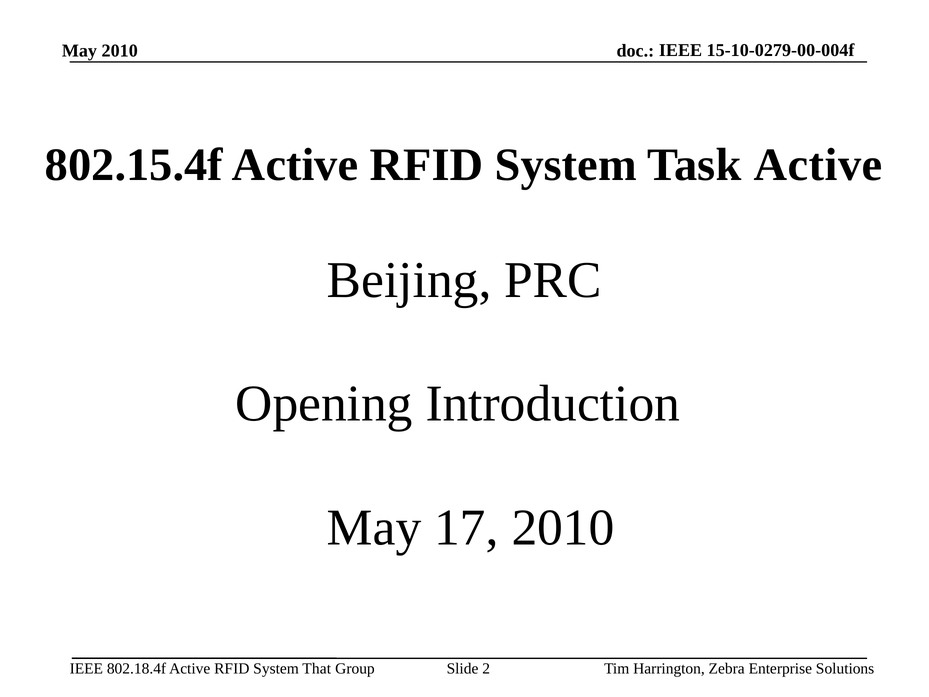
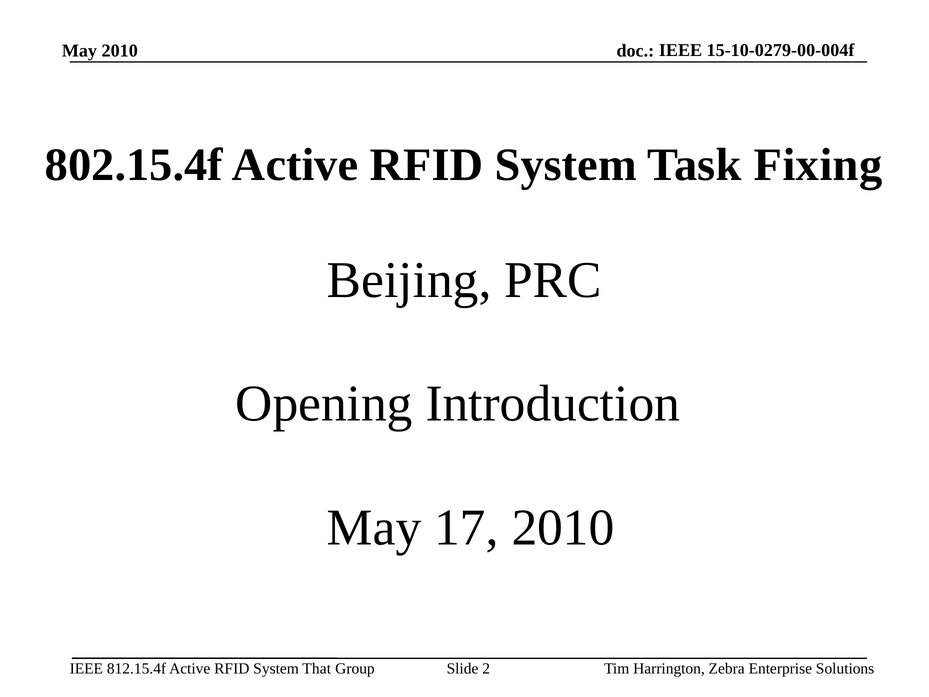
Task Active: Active -> Fixing
802.18.4f: 802.18.4f -> 812.15.4f
